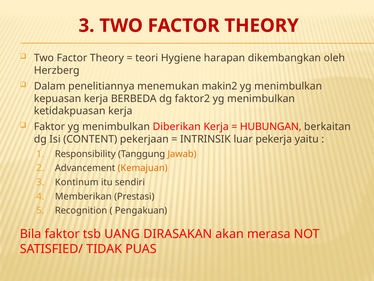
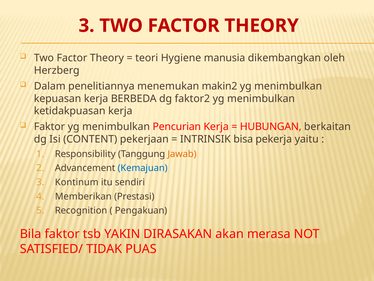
harapan: harapan -> manusia
Diberikan: Diberikan -> Pencurian
luar: luar -> bisa
Kemajuan colour: orange -> blue
UANG: UANG -> YAKIN
